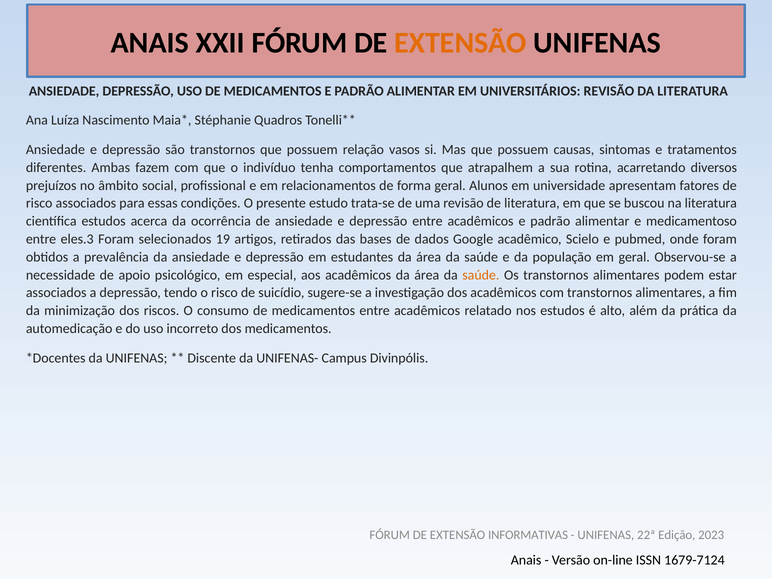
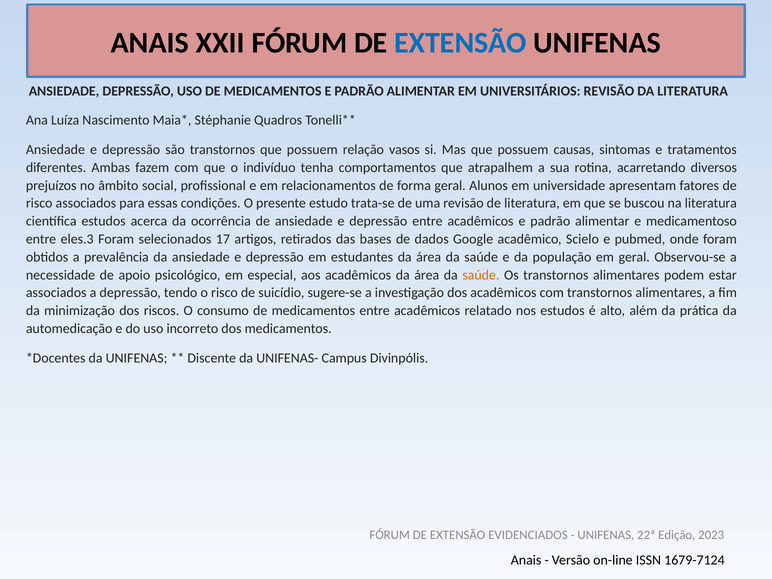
EXTENSÃO at (460, 43) colour: orange -> blue
19: 19 -> 17
INFORMATIVAS: INFORMATIVAS -> EVIDENCIADOS
